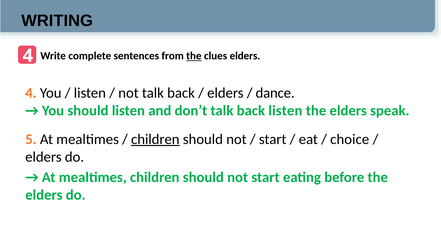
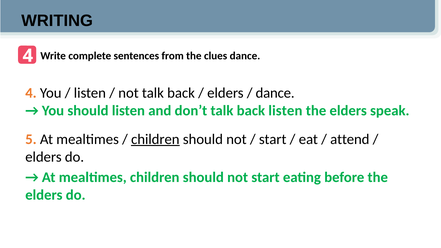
the at (194, 56) underline: present -> none
clues elders: elders -> dance
choice: choice -> attend
